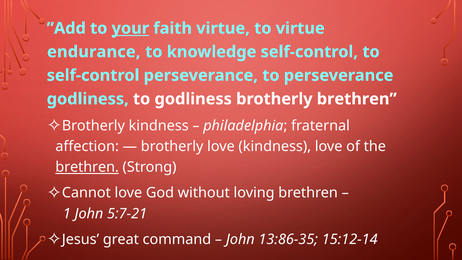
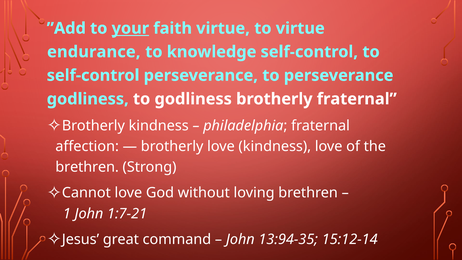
brotherly brethren: brethren -> fraternal
brethren at (87, 167) underline: present -> none
5:7-21: 5:7-21 -> 1:7-21
13:86-35: 13:86-35 -> 13:94-35
